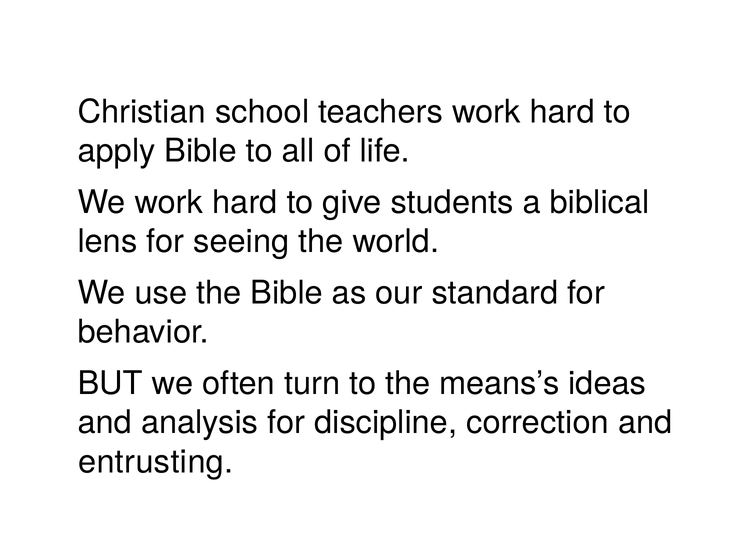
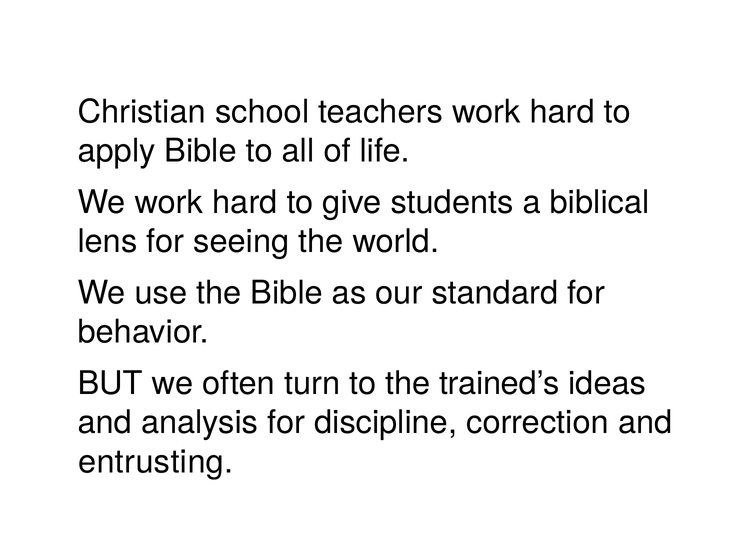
means’s: means’s -> trained’s
